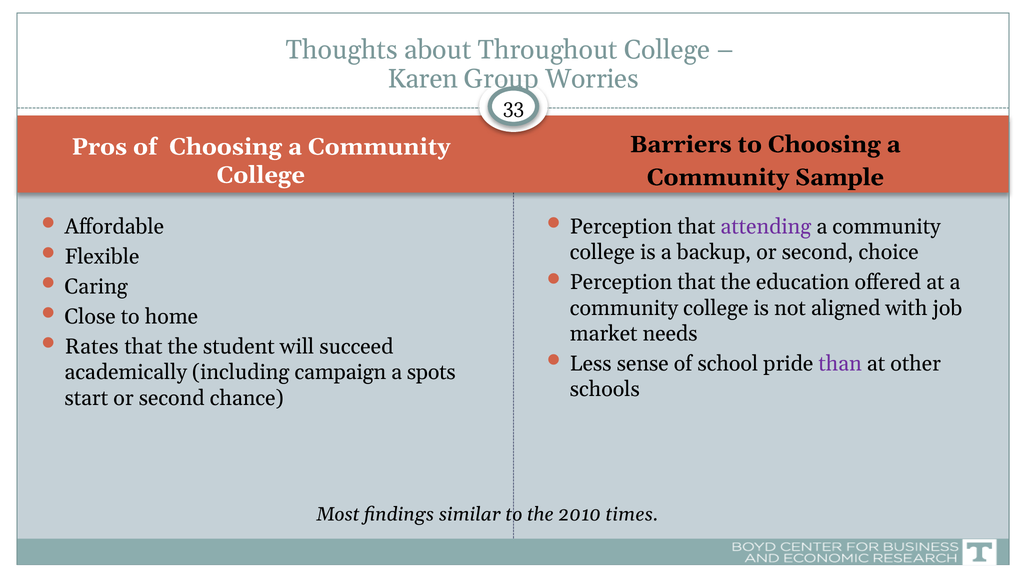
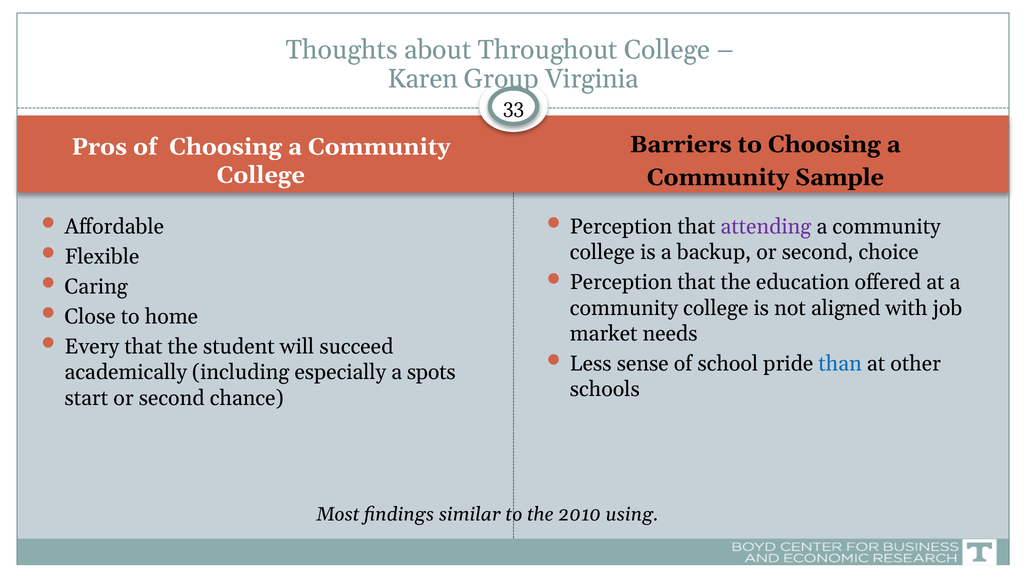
Worries: Worries -> Virginia
Rates: Rates -> Every
than colour: purple -> blue
campaign: campaign -> especially
times: times -> using
